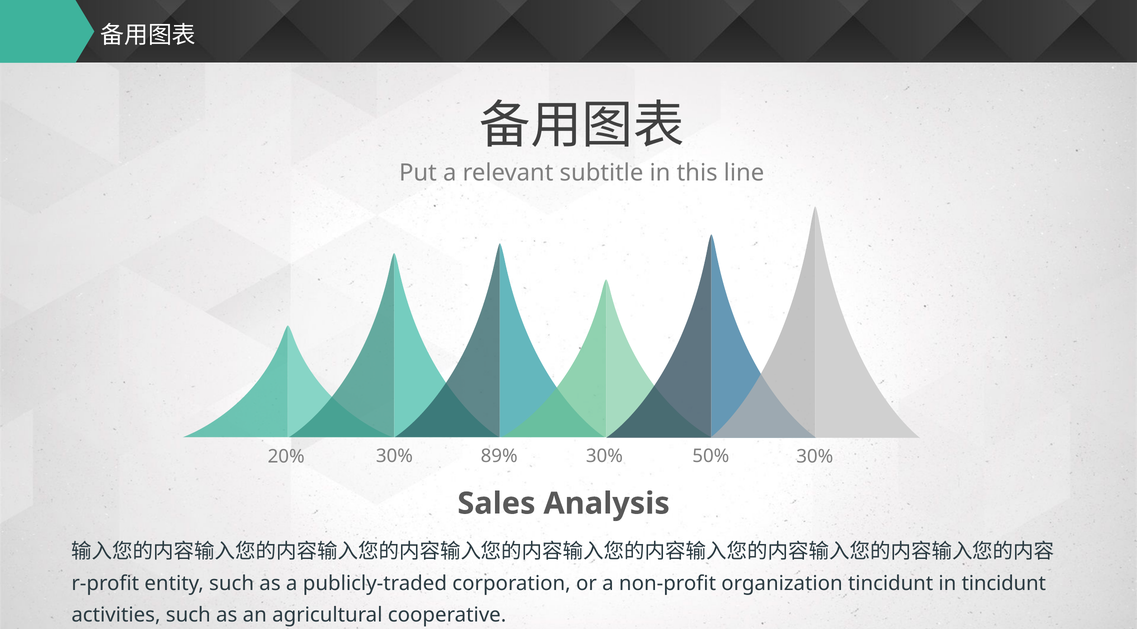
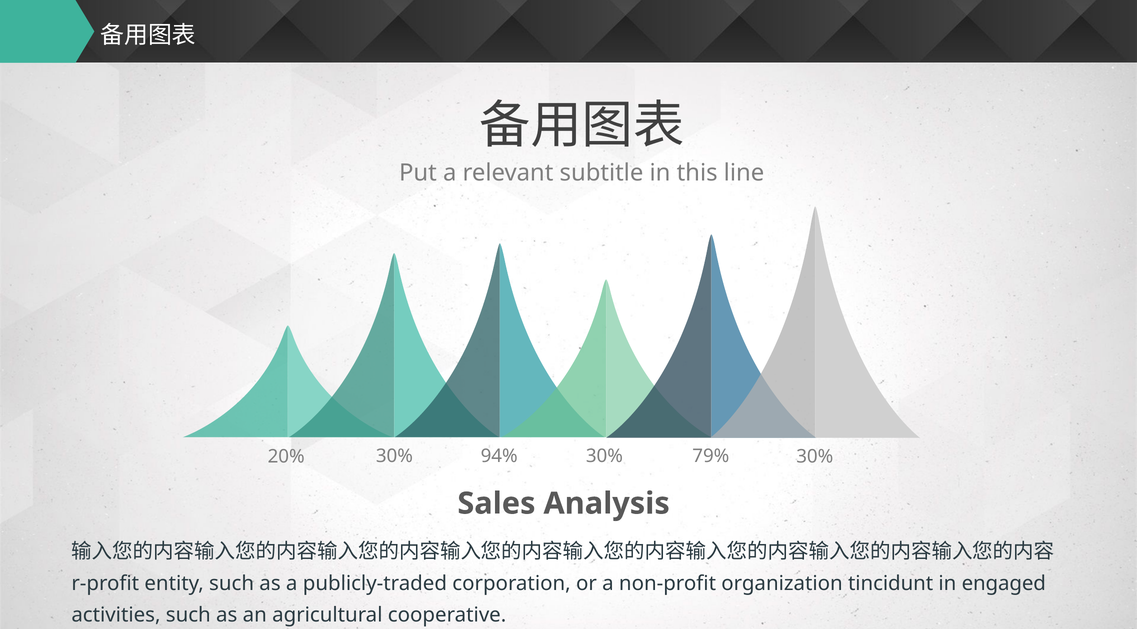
89%: 89% -> 94%
50%: 50% -> 79%
in tincidunt: tincidunt -> engaged
